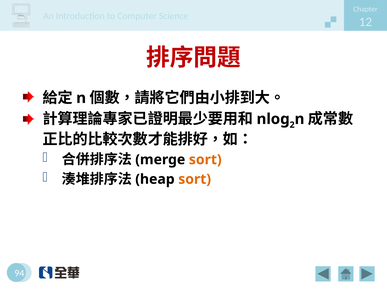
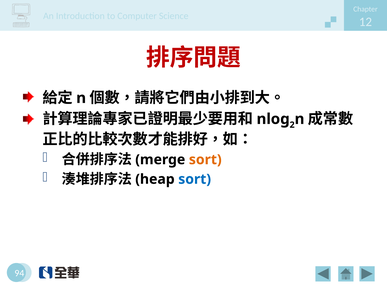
sort at (195, 179) colour: orange -> blue
